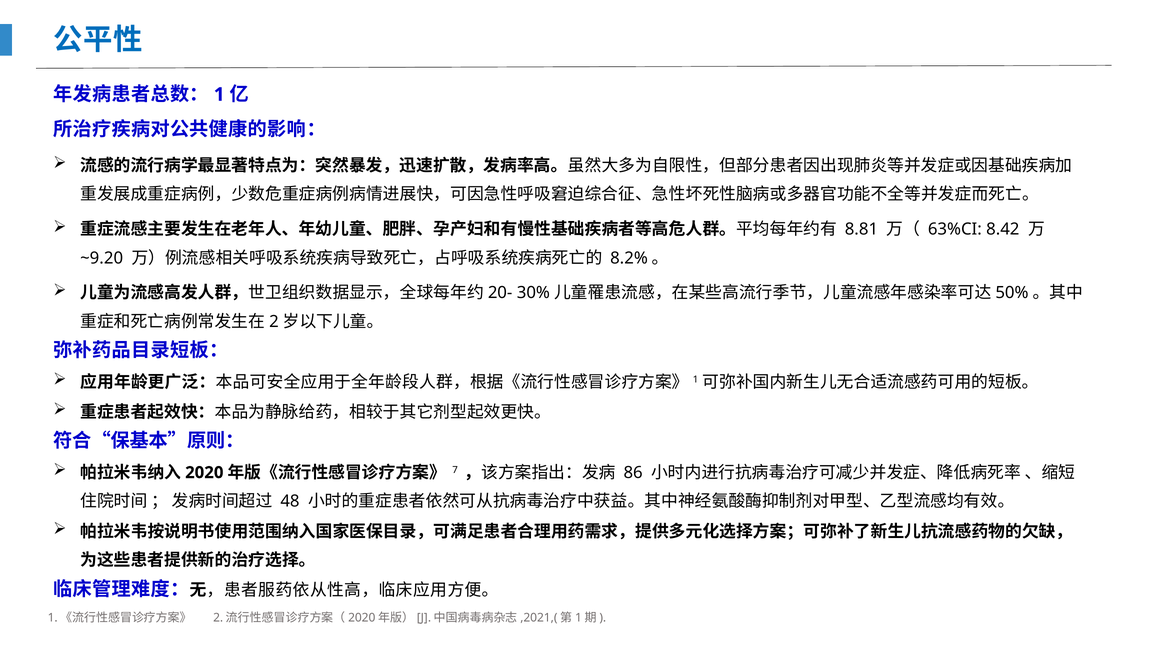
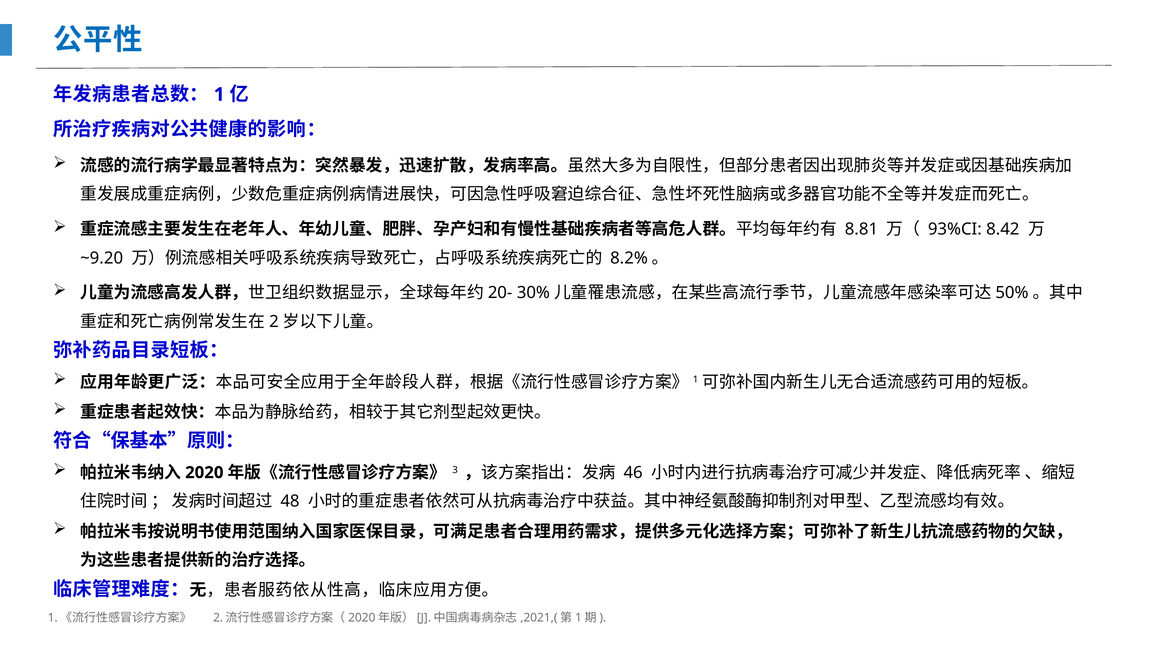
63%CI: 63%CI -> 93%CI
7: 7 -> 3
86: 86 -> 46
